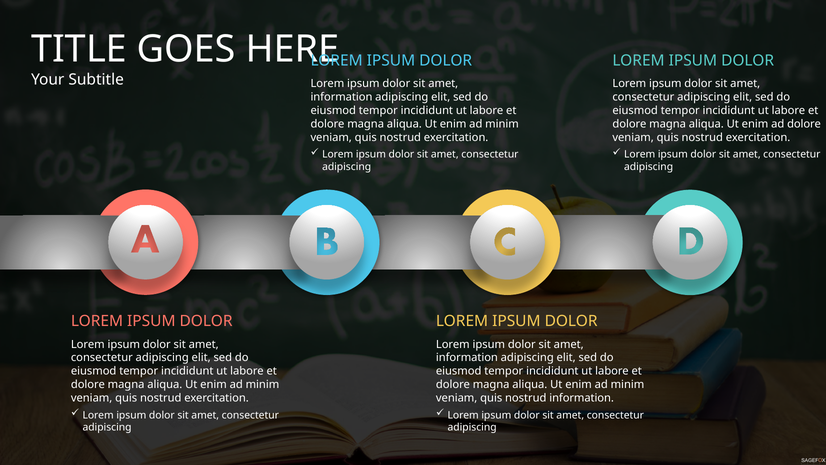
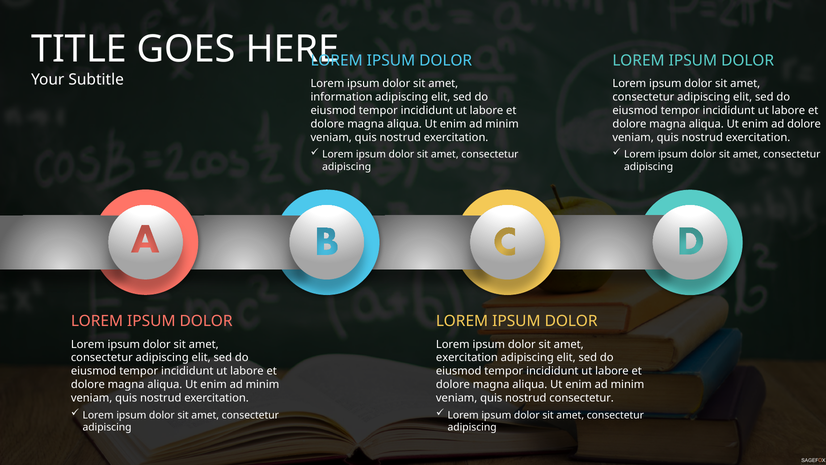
information at (467, 357): information -> exercitation
nostrud information: information -> consectetur
